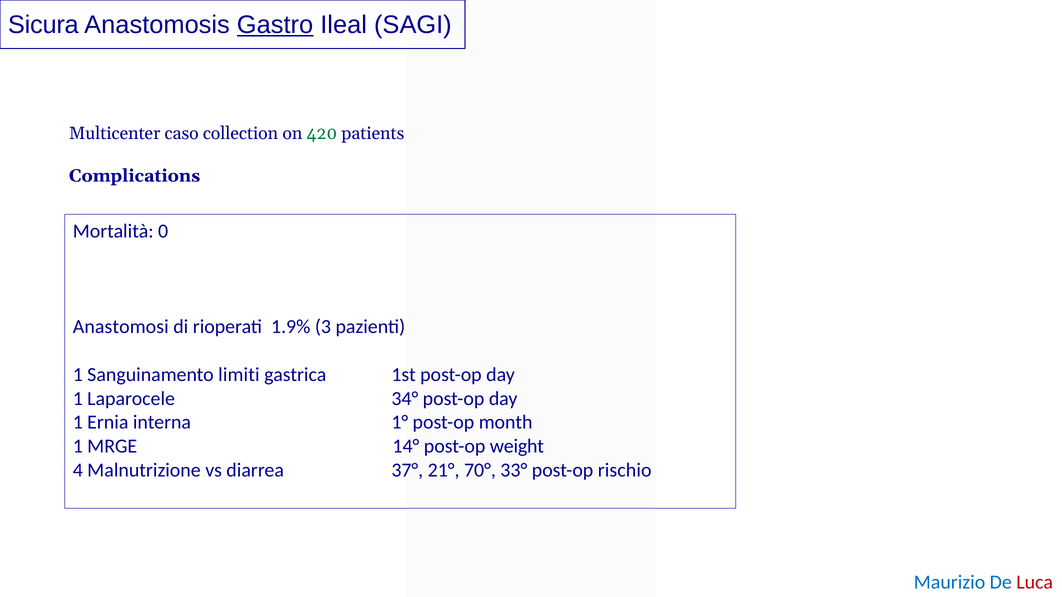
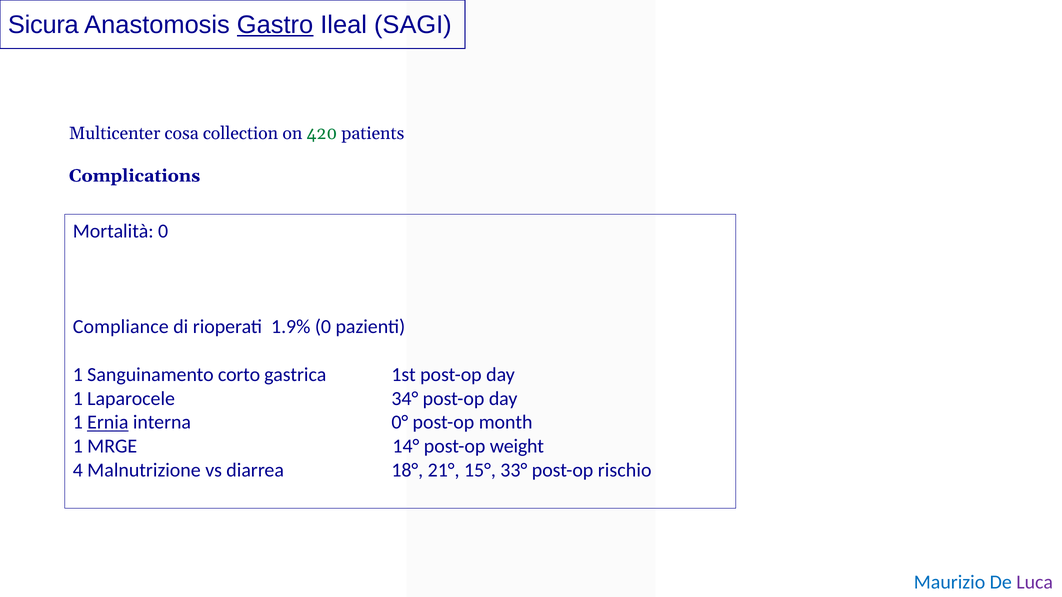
caso: caso -> cosa
Anastomosi: Anastomosi -> Compliance
1.9% 3: 3 -> 0
limiti: limiti -> corto
Ernia underline: none -> present
1°: 1° -> 0°
37°: 37° -> 18°
70°: 70° -> 15°
Luca colour: red -> purple
